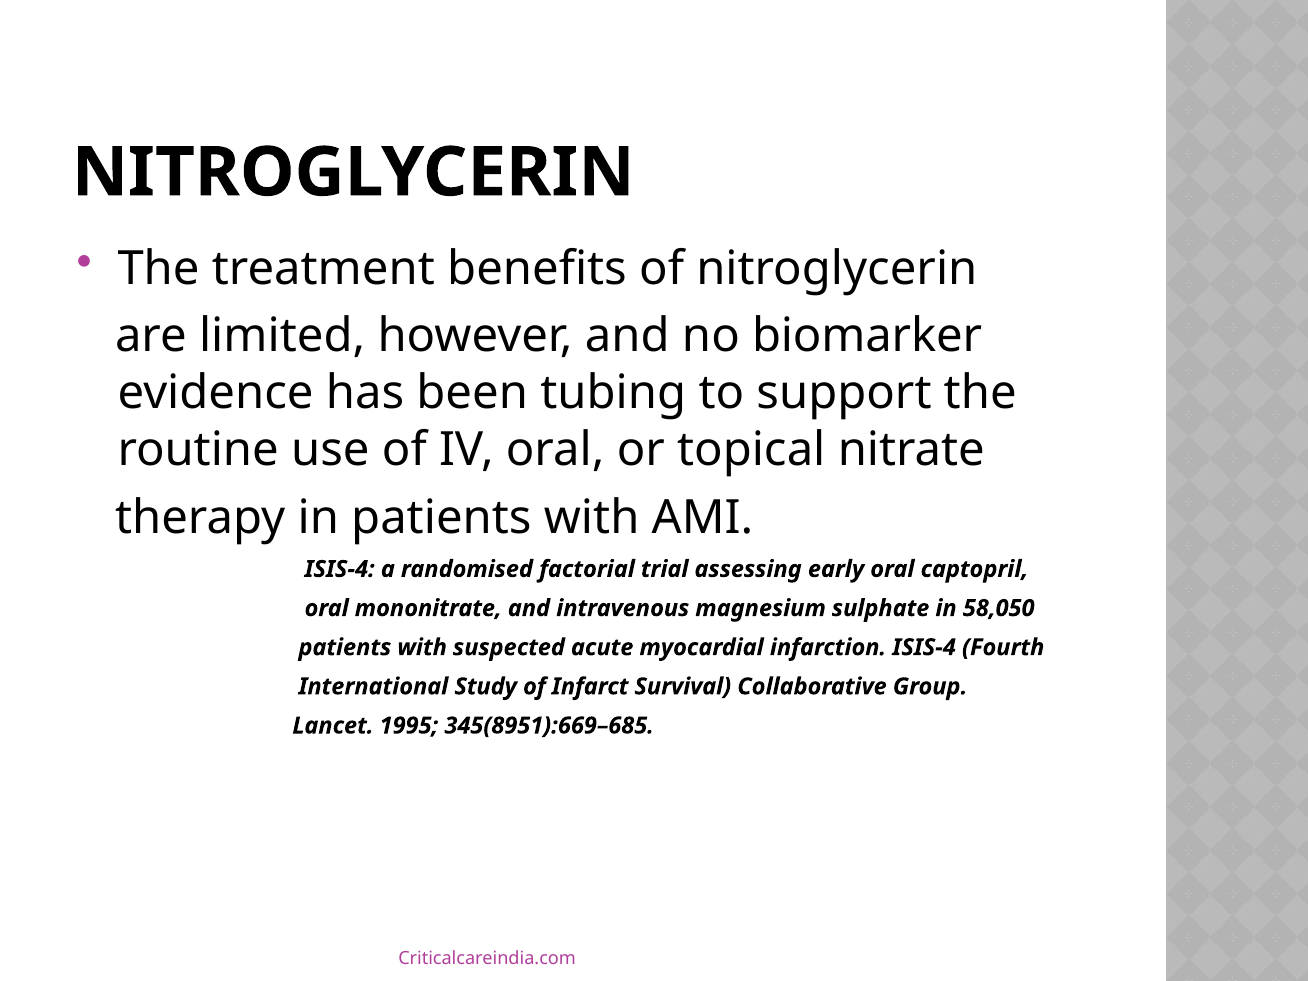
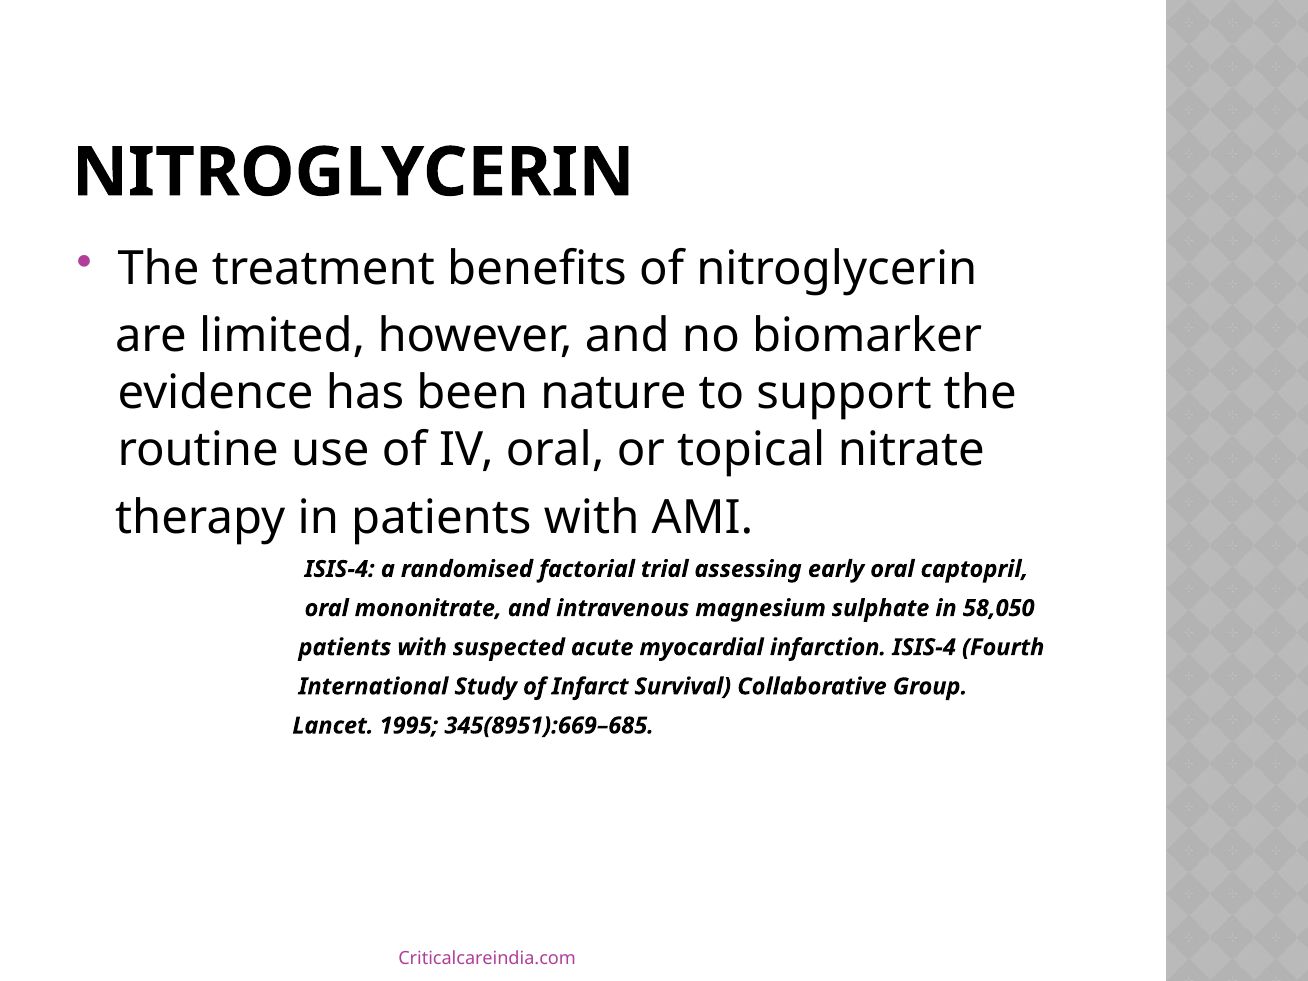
tubing: tubing -> nature
